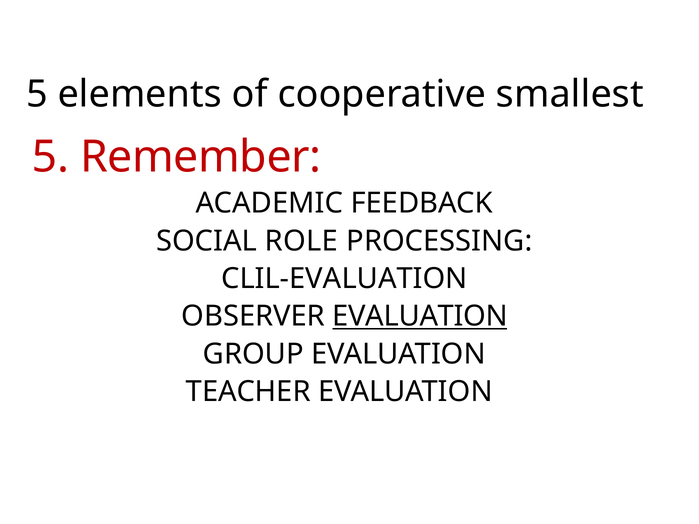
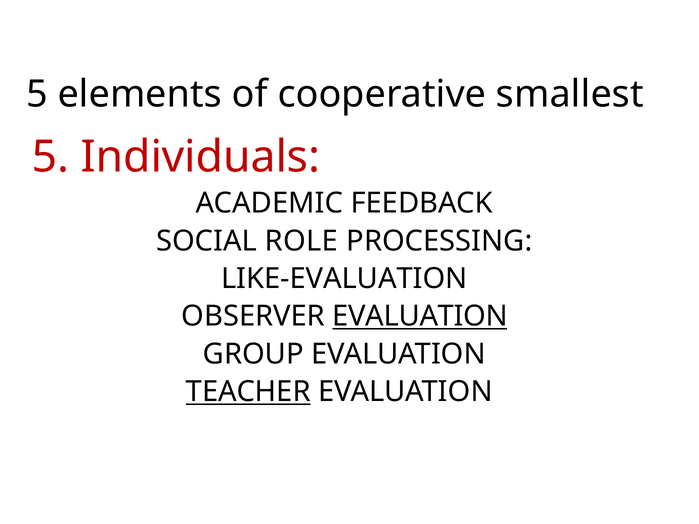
Remember: Remember -> Individuals
CLIL-EVALUATION: CLIL-EVALUATION -> LIKE-EVALUATION
TEACHER underline: none -> present
